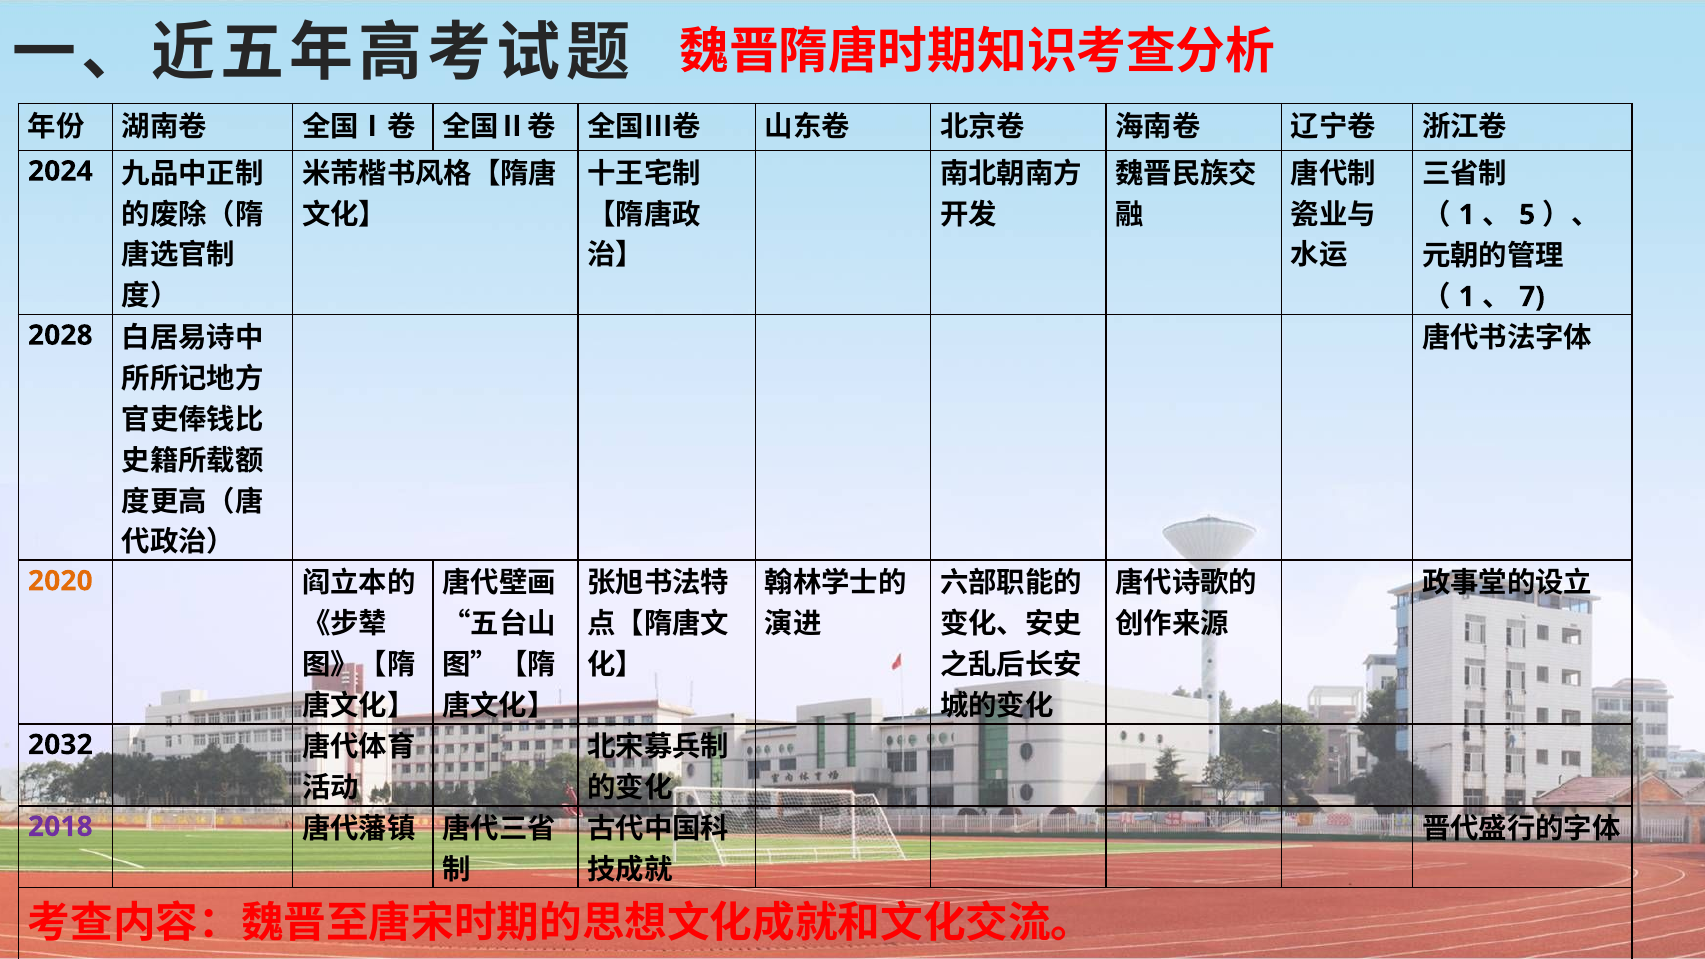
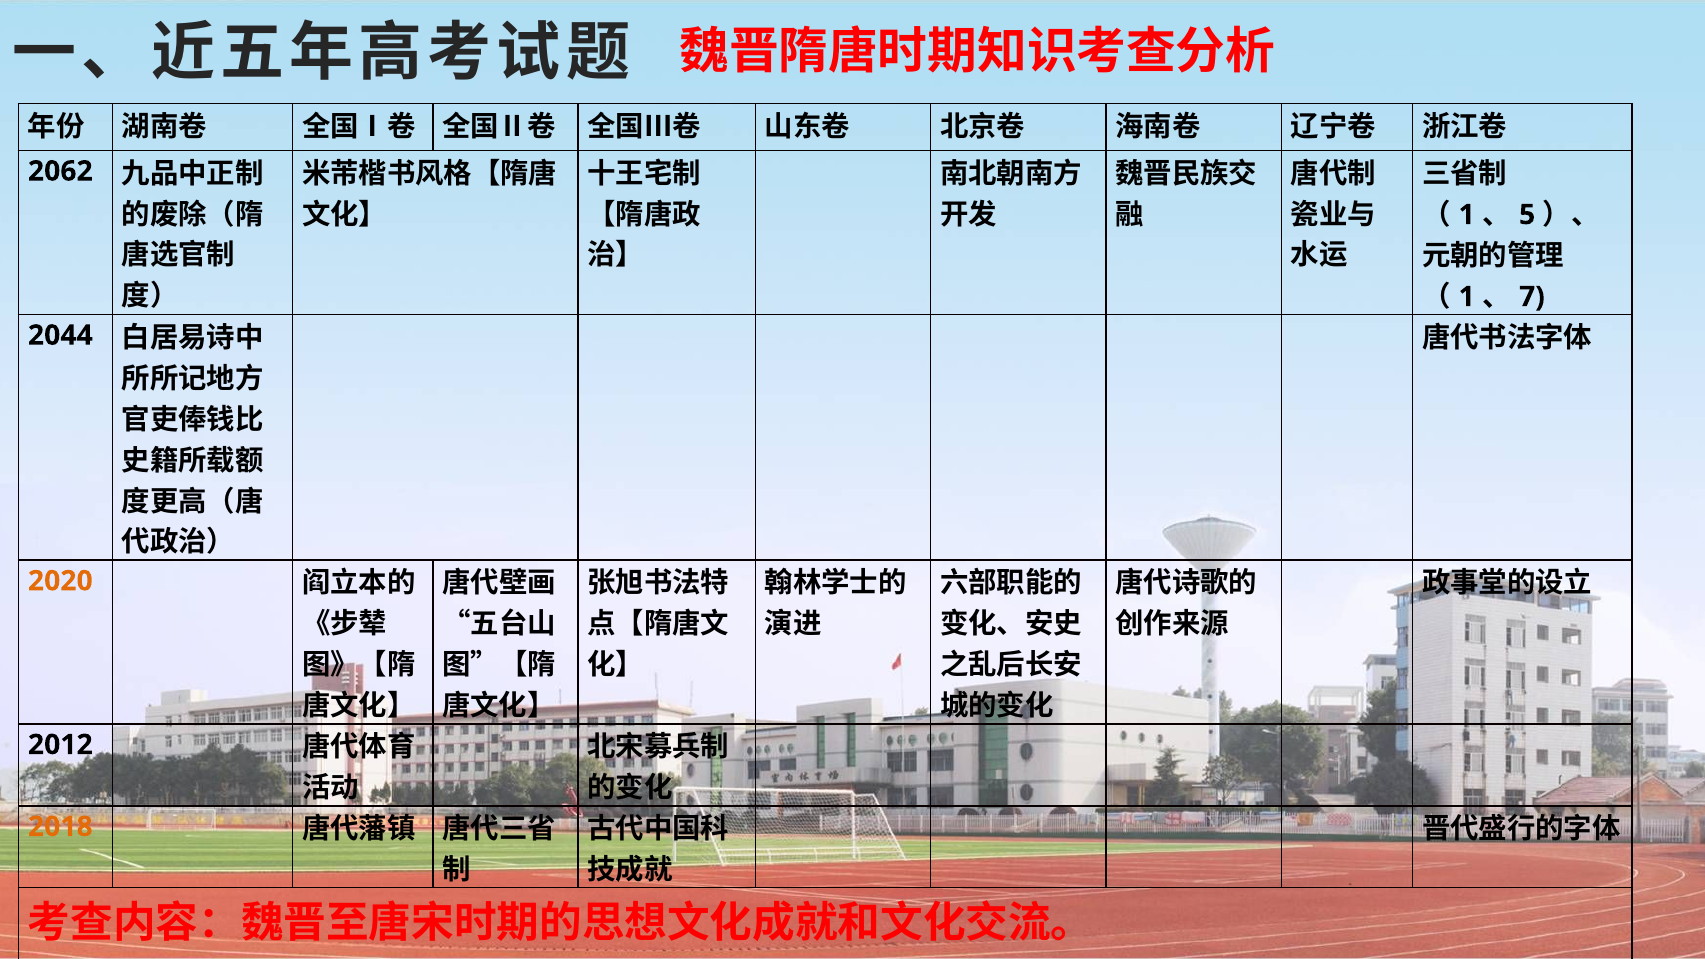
2024: 2024 -> 2062
2028: 2028 -> 2044
2032: 2032 -> 2012
2018 colour: purple -> orange
